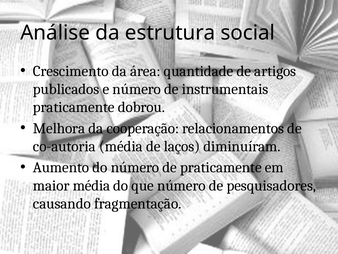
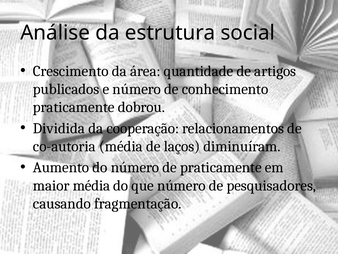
instrumentais: instrumentais -> conhecimento
Melhora: Melhora -> Dividida
